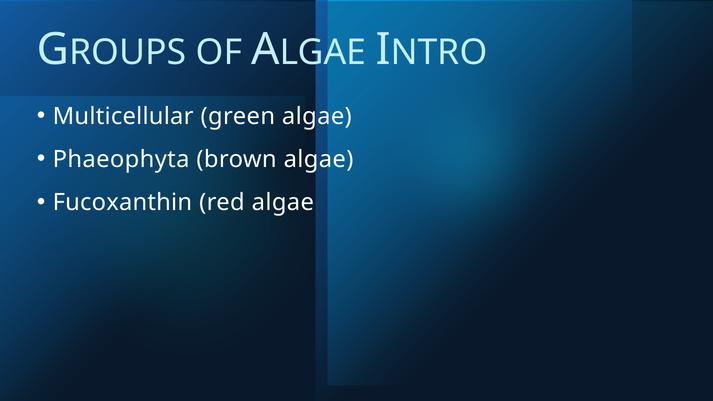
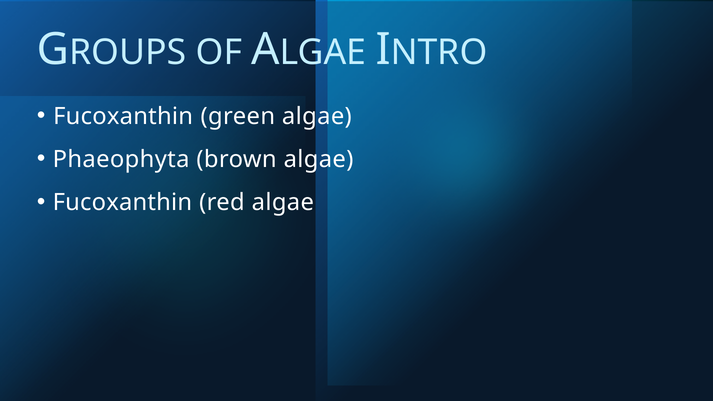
Multicellular at (123, 116): Multicellular -> Fucoxanthin
